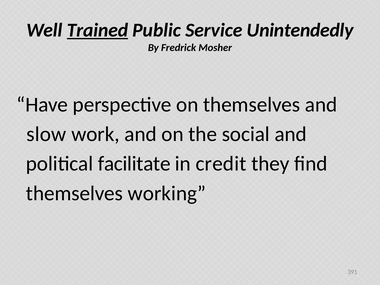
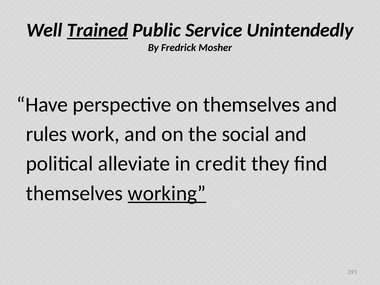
slow: slow -> rules
facilitate: facilitate -> alleviate
working underline: none -> present
